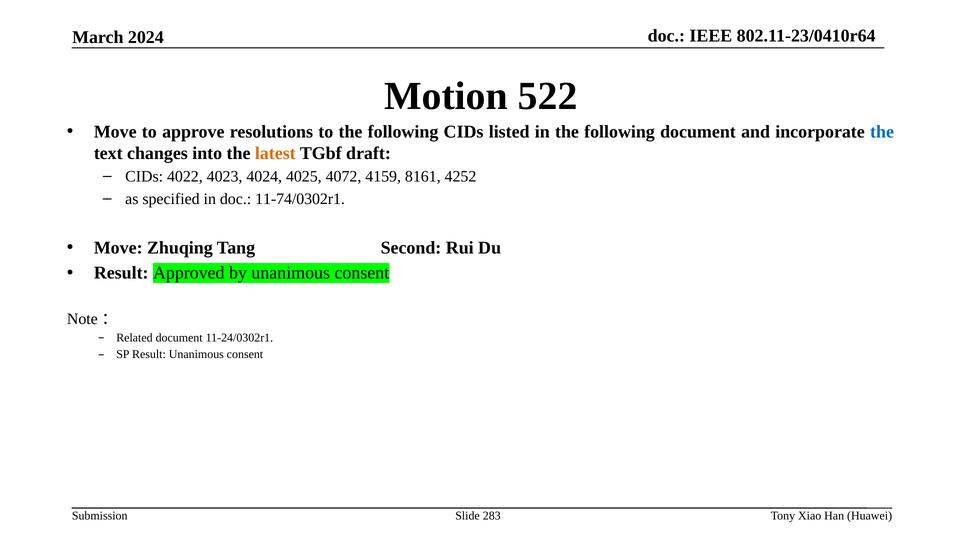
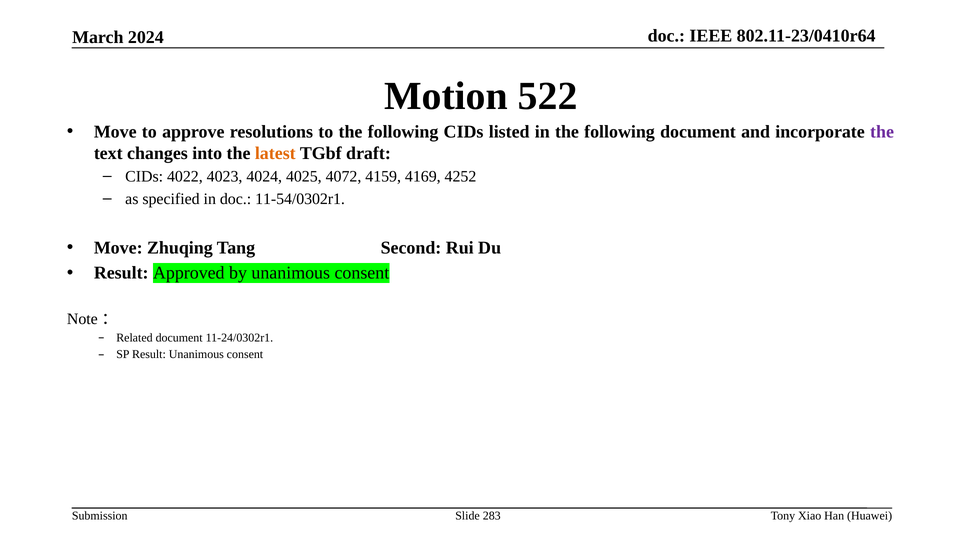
the at (882, 132) colour: blue -> purple
8161: 8161 -> 4169
11-74/0302r1: 11-74/0302r1 -> 11-54/0302r1
